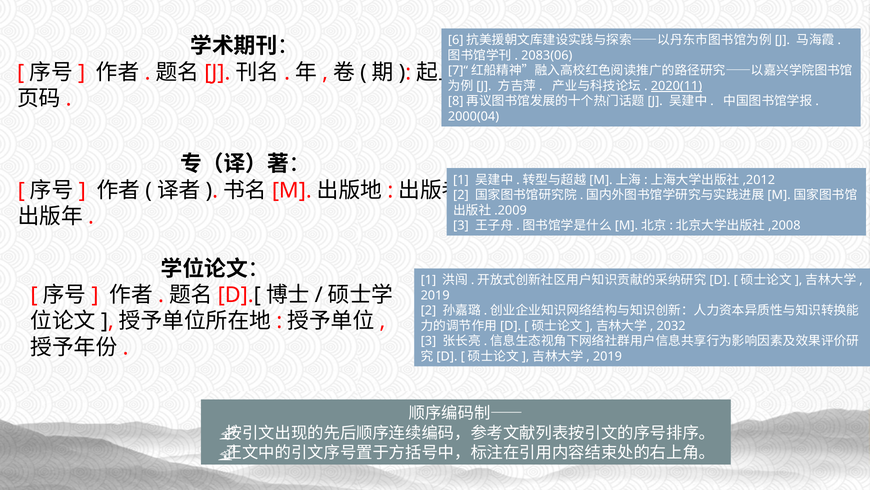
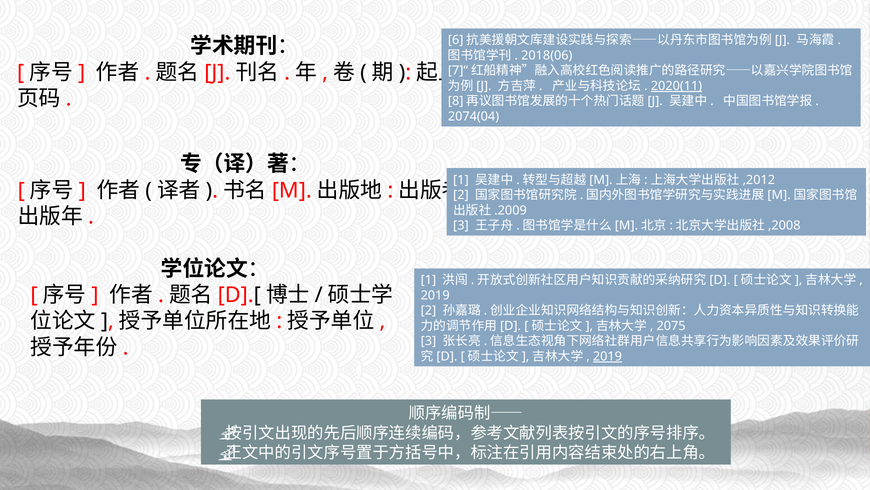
2083(06: 2083(06 -> 2018(06
2000(04: 2000(04 -> 2074(04
2032: 2032 -> 2075
2019 at (607, 356) underline: none -> present
